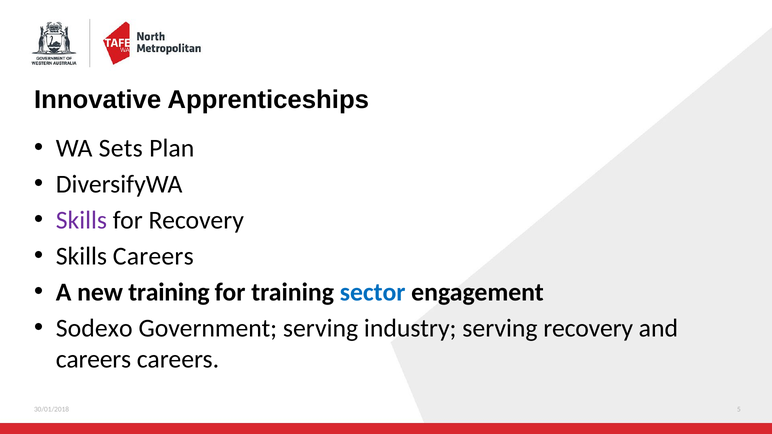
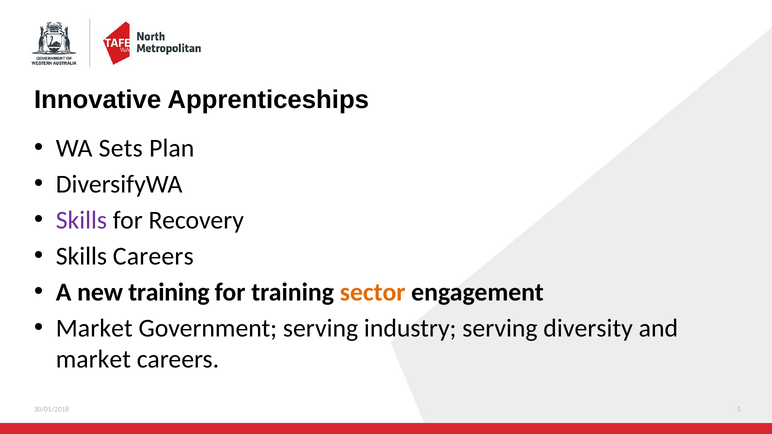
sector colour: blue -> orange
Sodexo at (94, 328): Sodexo -> Market
serving recovery: recovery -> diversity
careers at (93, 359): careers -> market
